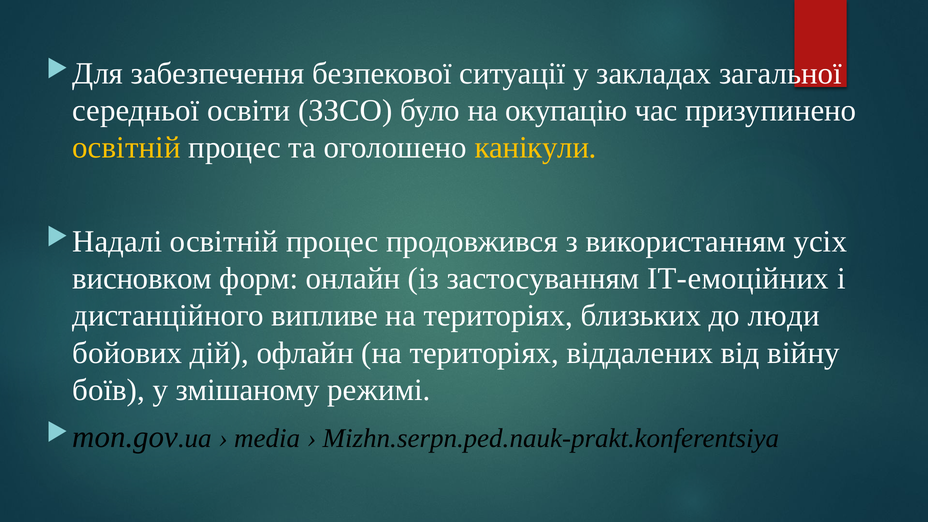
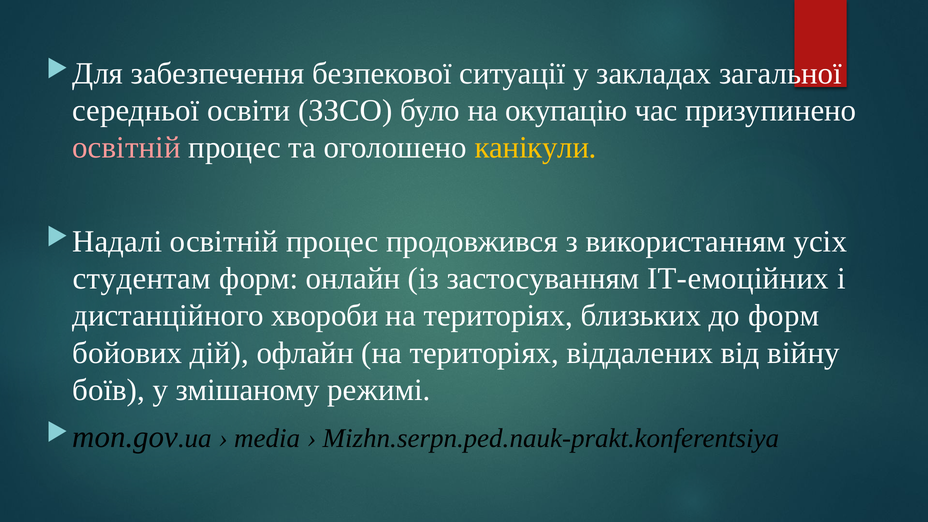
освітній at (127, 148) colour: yellow -> pink
висновком: висновком -> студентам
випливе: випливе -> хвороби
до люди: люди -> форм
